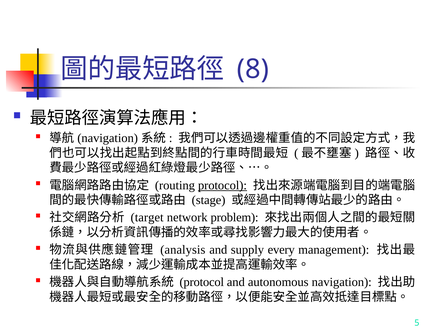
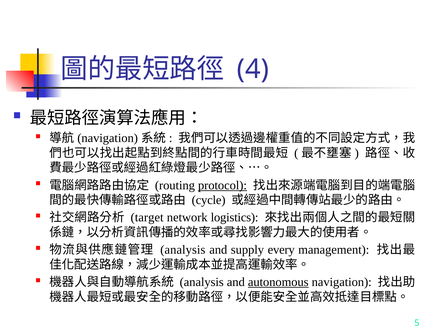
8: 8 -> 4
stage: stage -> cycle
problem: problem -> logistics
protocol at (202, 282): protocol -> analysis
autonomous underline: none -> present
